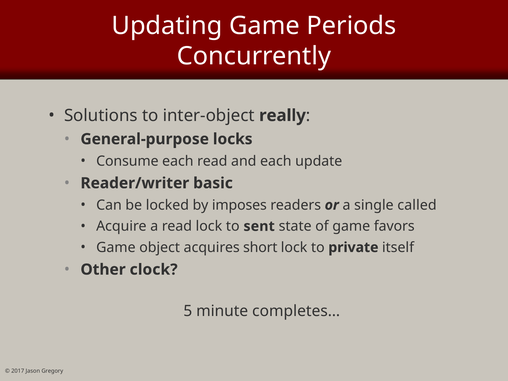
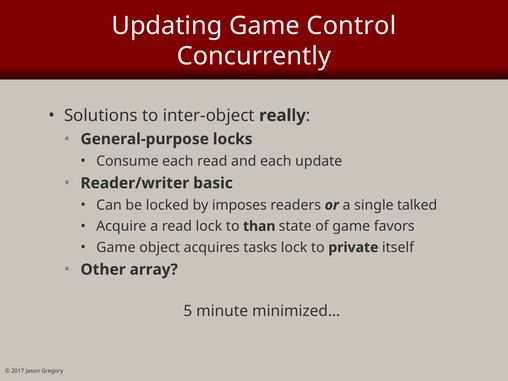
Periods: Periods -> Control
called: called -> talked
sent: sent -> than
short: short -> tasks
clock: clock -> array
completes…: completes… -> minimized…
